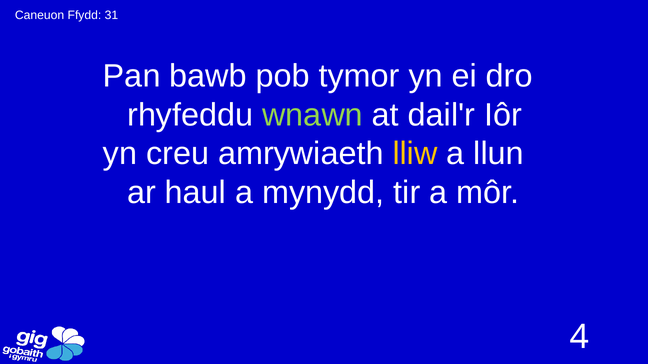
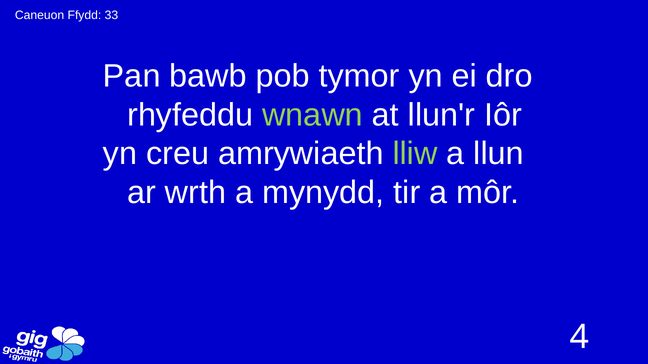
31: 31 -> 33
dail'r: dail'r -> llun'r
lliw colour: yellow -> light green
haul: haul -> wrth
